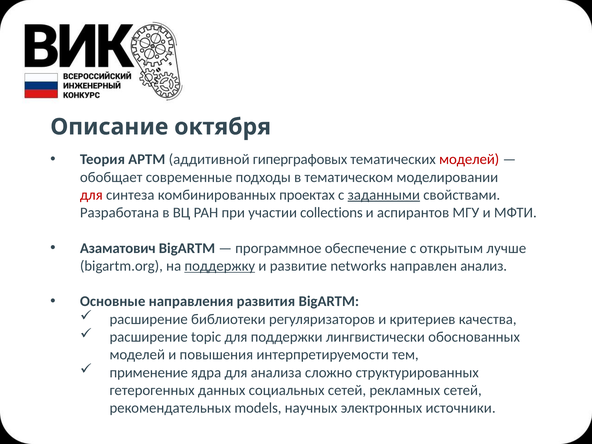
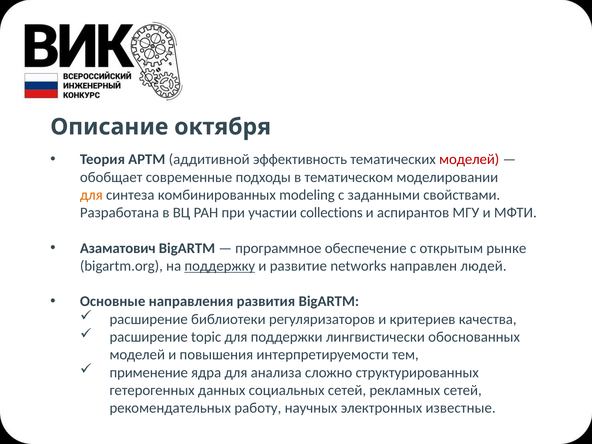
гиперграфовых: гиперграфовых -> эффективность
для at (91, 195) colour: red -> orange
проектах: проектах -> modeling
заданными underline: present -> none
лучше: лучше -> рынке
анализ: анализ -> людей
models: models -> работу
источники: источники -> известные
